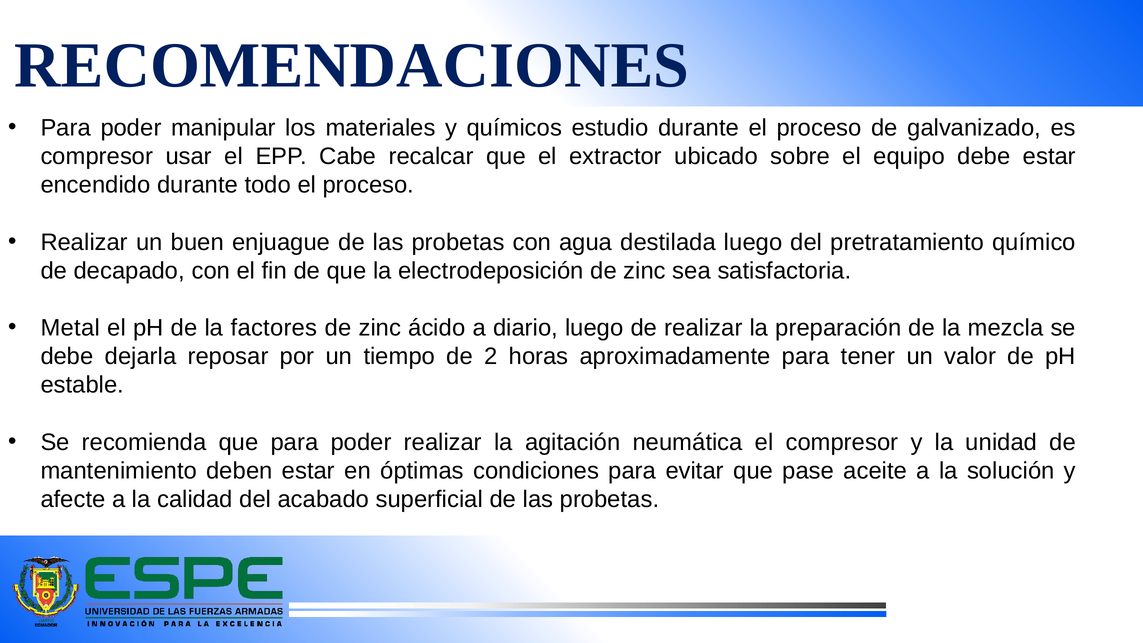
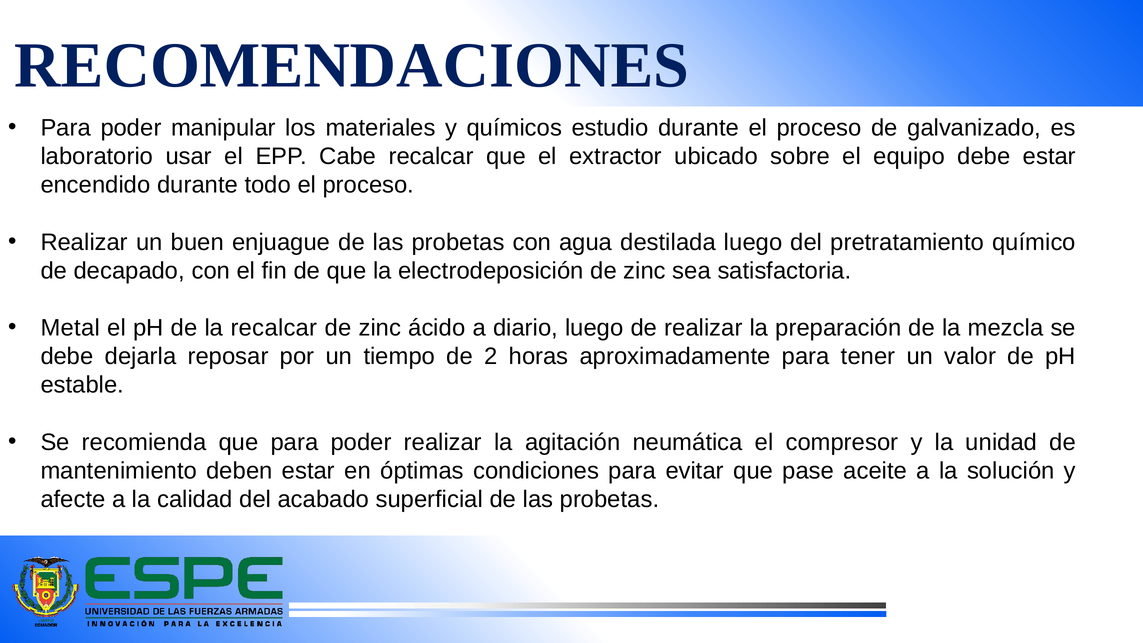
compresor at (97, 156): compresor -> laboratorio
la factores: factores -> recalcar
